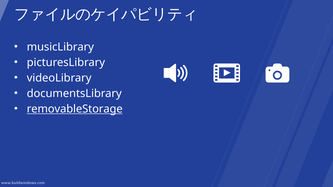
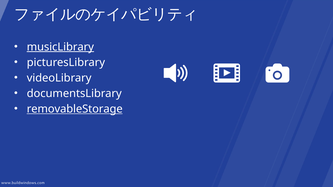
musicLibrary underline: none -> present
